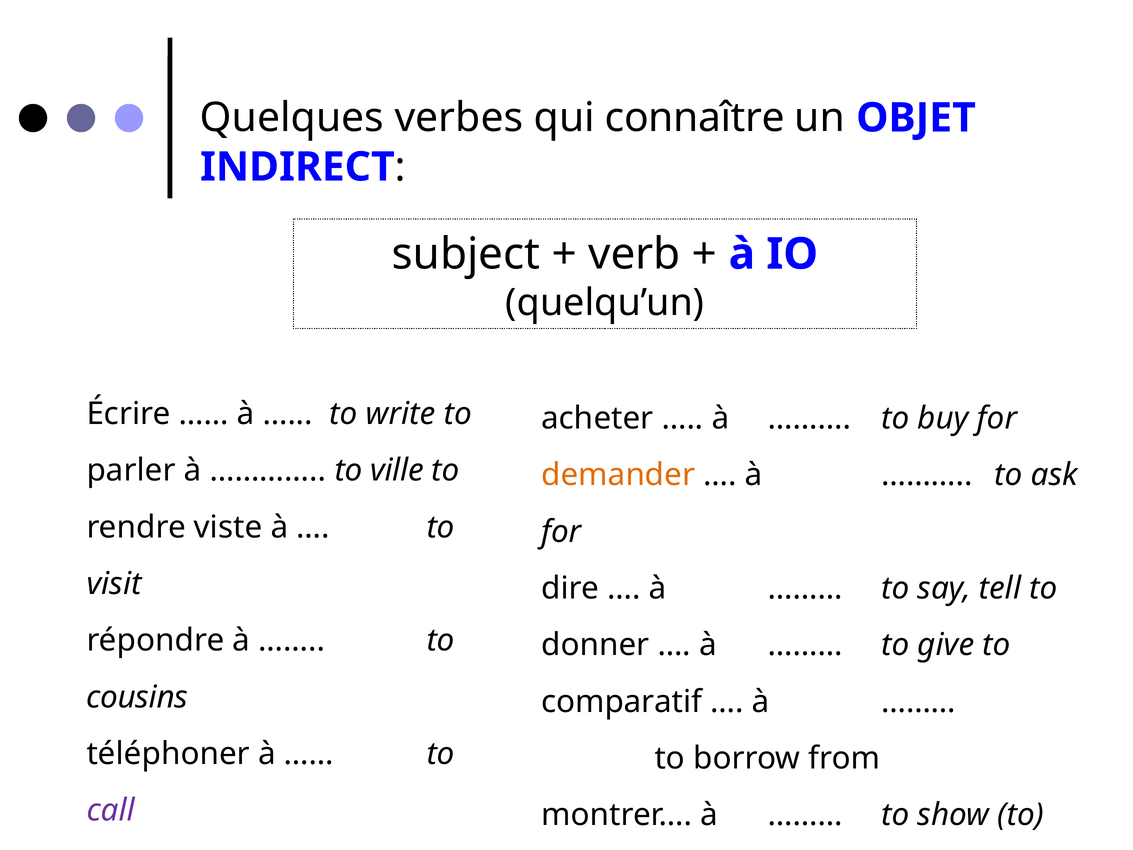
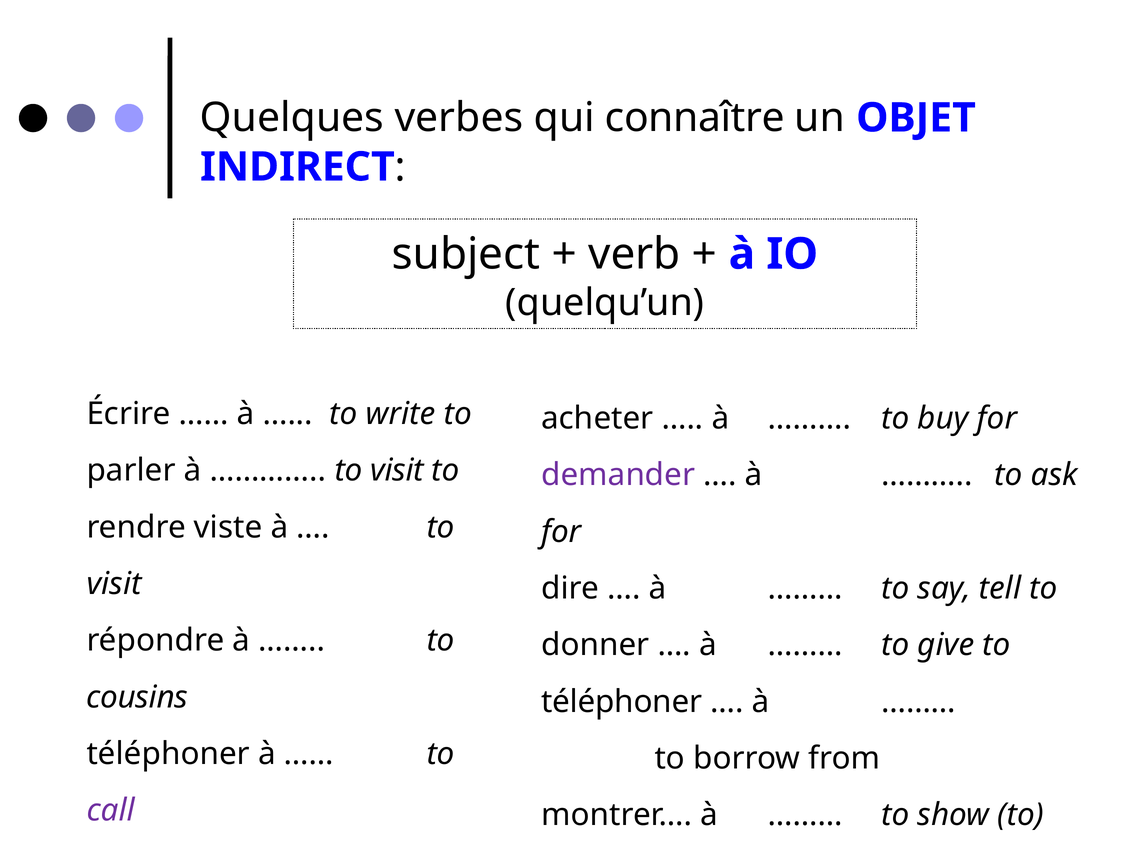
ville at (397, 470): ville -> visit
demander colour: orange -> purple
comparatif at (622, 701): comparatif -> téléphoner
